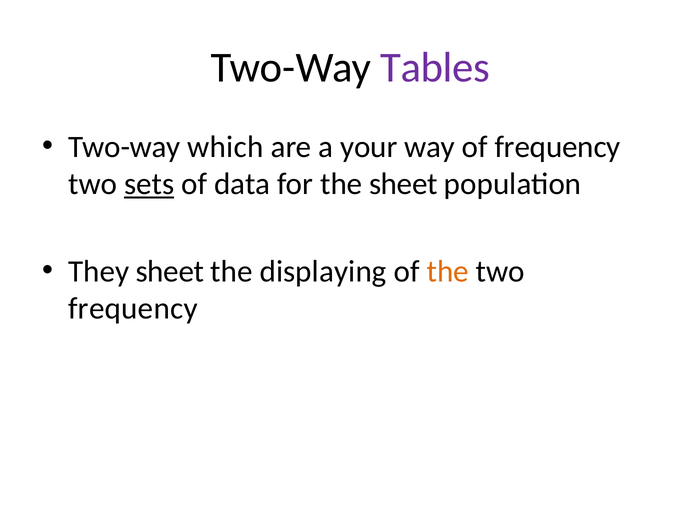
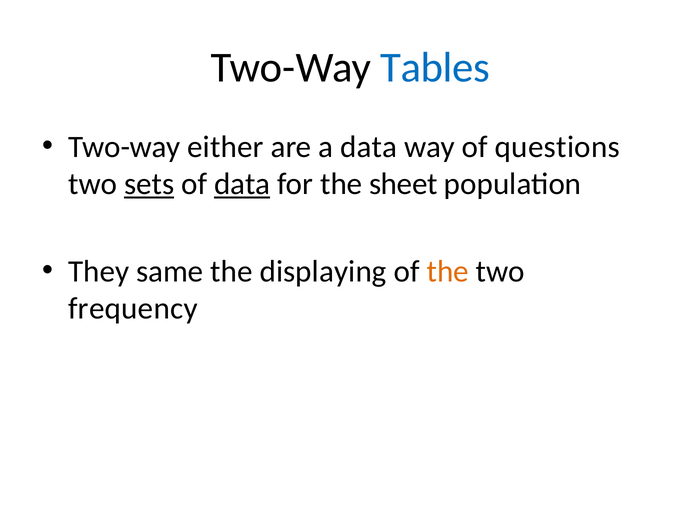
Tables colour: purple -> blue
which: which -> either
a your: your -> data
of frequency: frequency -> questions
data at (242, 184) underline: none -> present
They sheet: sheet -> same
